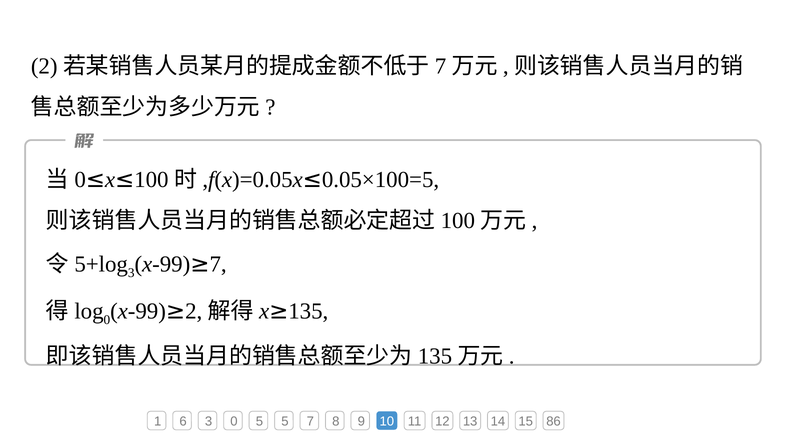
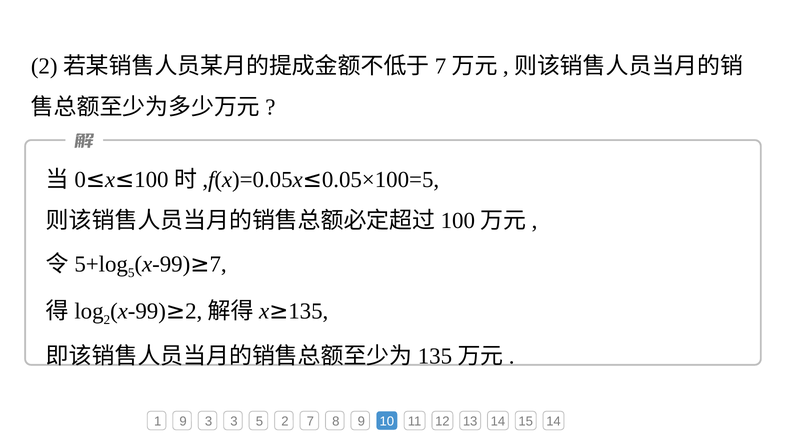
3 at (131, 273): 3 -> 5
0 at (107, 320): 0 -> 2
1 6: 6 -> 9
3 0: 0 -> 3
5 5: 5 -> 2
15 86: 86 -> 14
